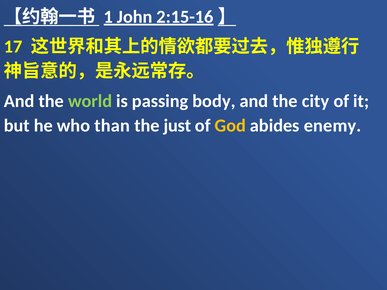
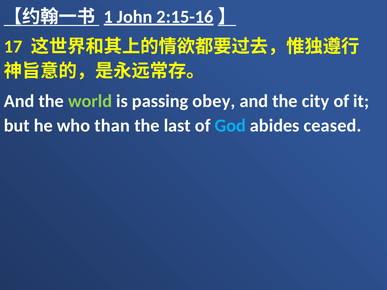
body: body -> obey
just: just -> last
God colour: yellow -> light blue
enemy: enemy -> ceased
